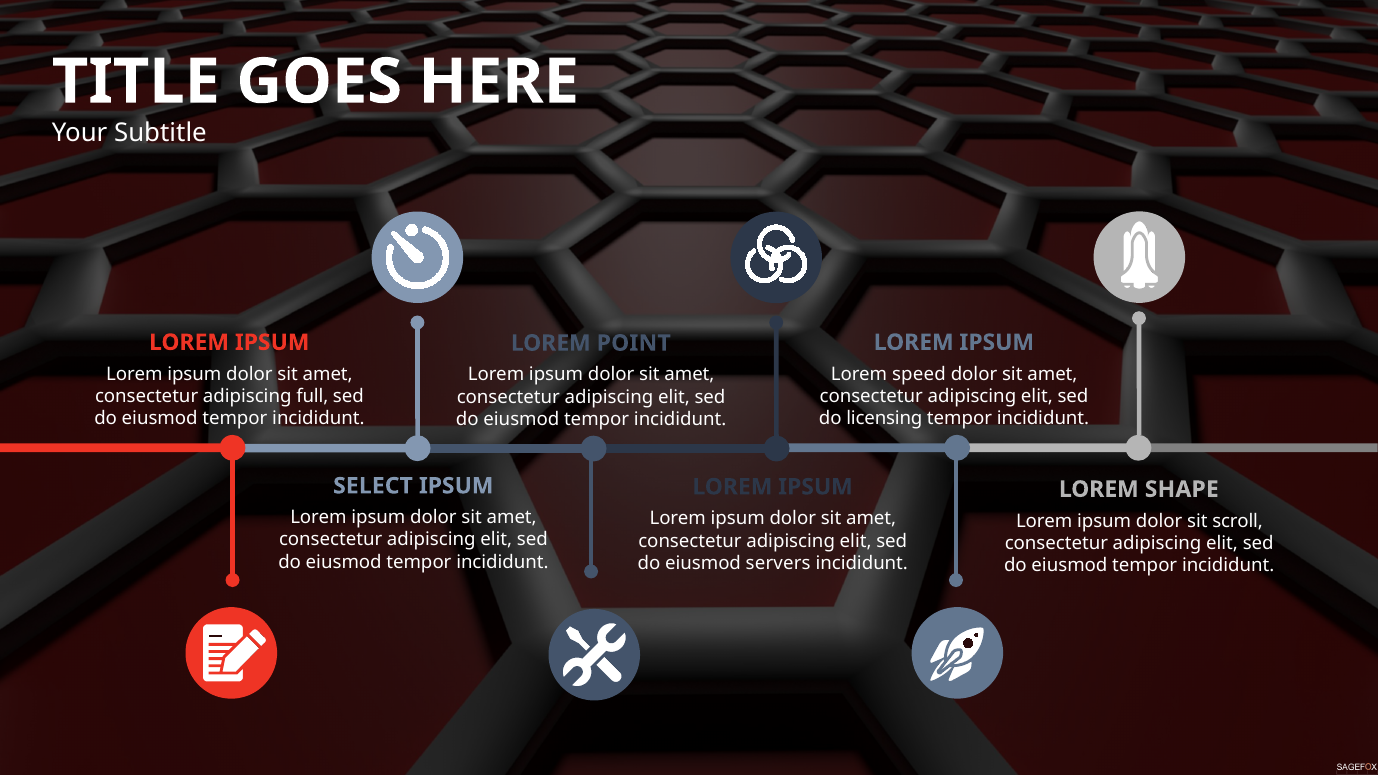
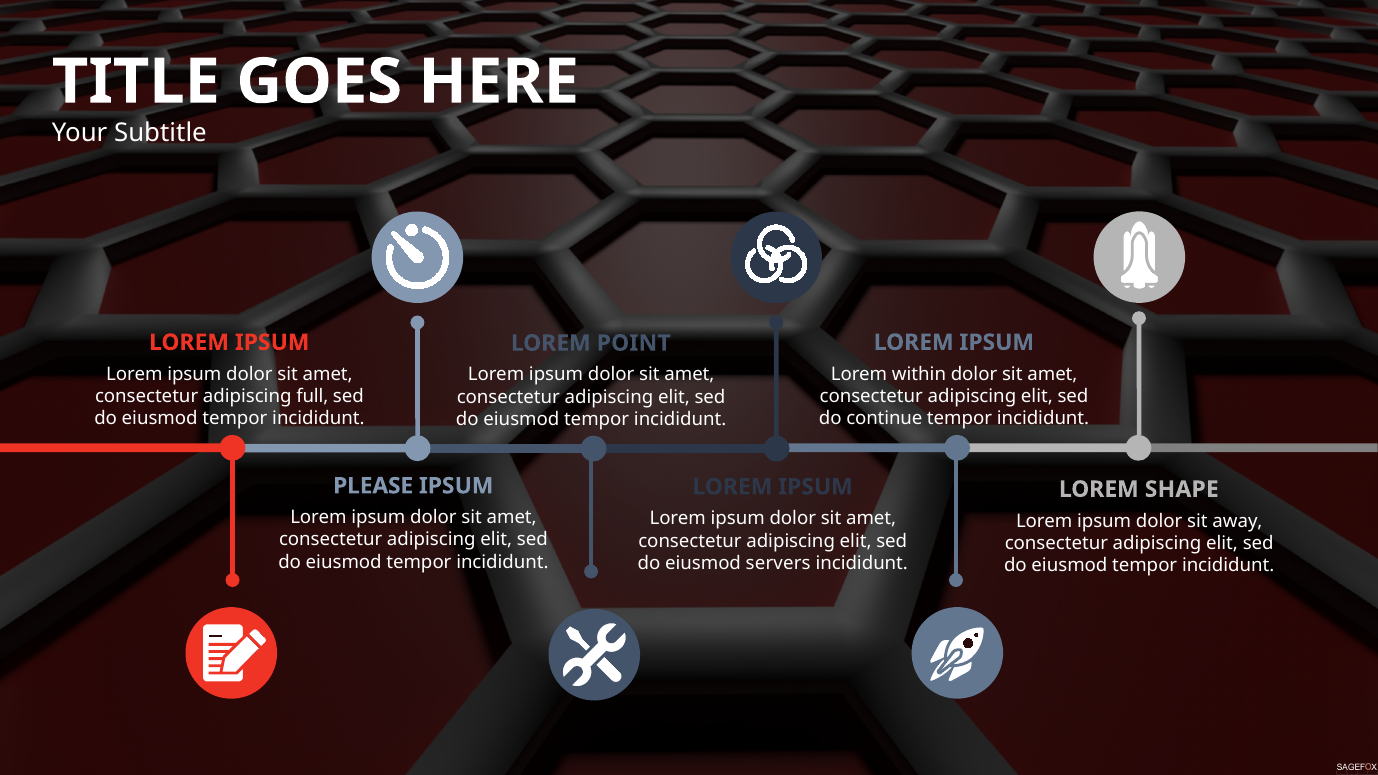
speed: speed -> within
licensing: licensing -> continue
SELECT: SELECT -> PLEASE
scroll: scroll -> away
